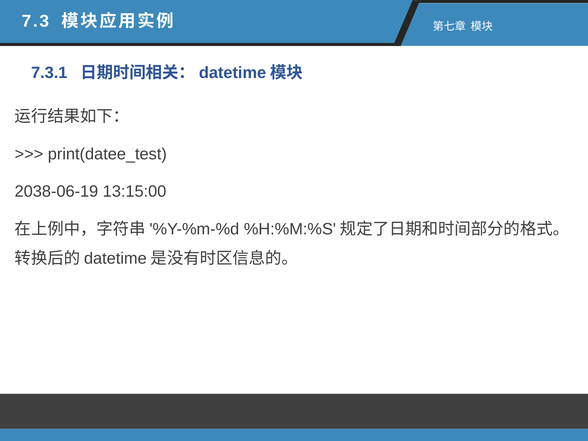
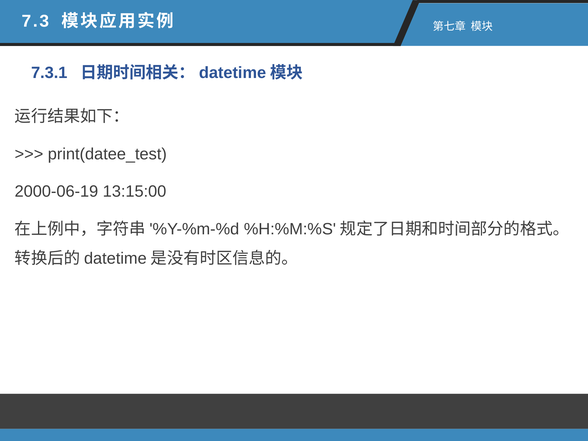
2038-06-19: 2038-06-19 -> 2000-06-19
